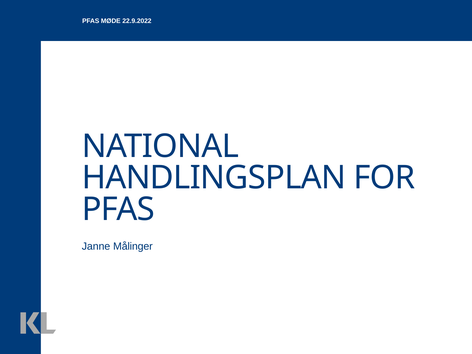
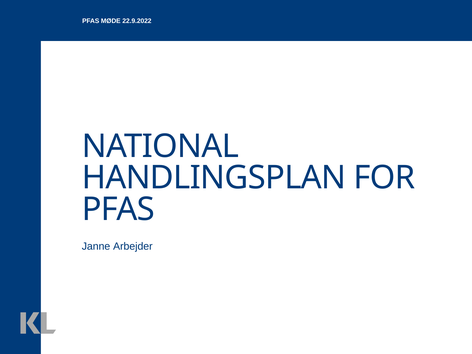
Målinger: Målinger -> Arbejder
